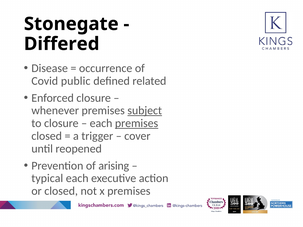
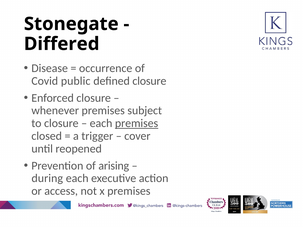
defined related: related -> closure
subject underline: present -> none
typical: typical -> during
or closed: closed -> access
